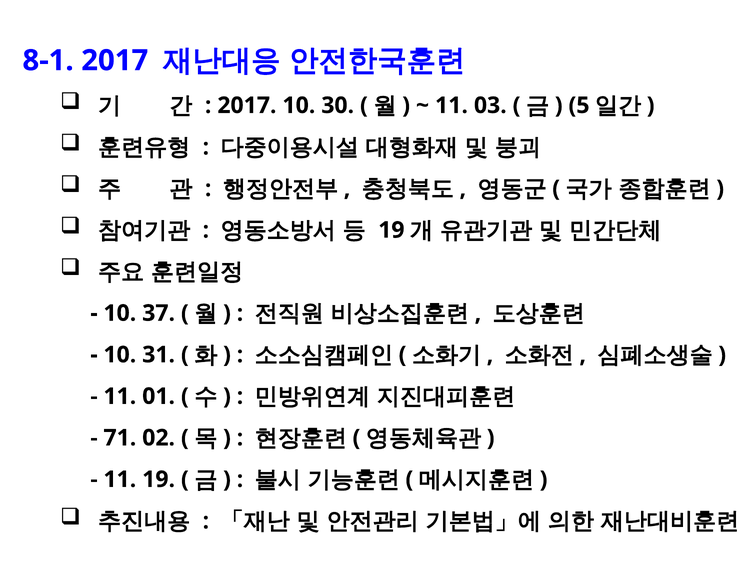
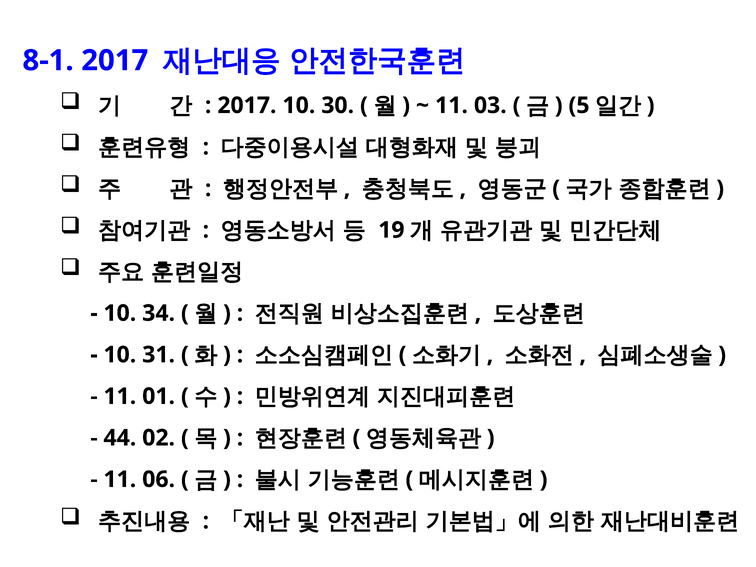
37: 37 -> 34
71: 71 -> 44
11 19: 19 -> 06
